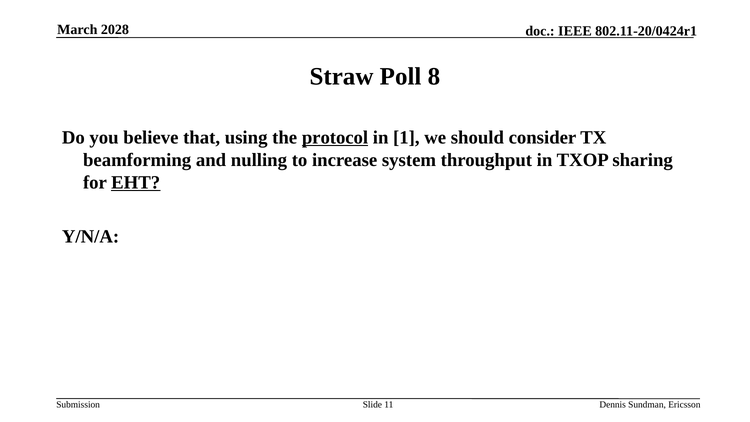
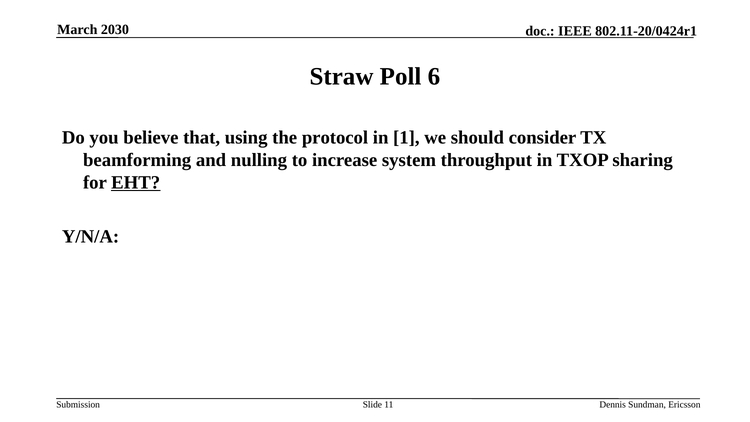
2028: 2028 -> 2030
8: 8 -> 6
protocol underline: present -> none
